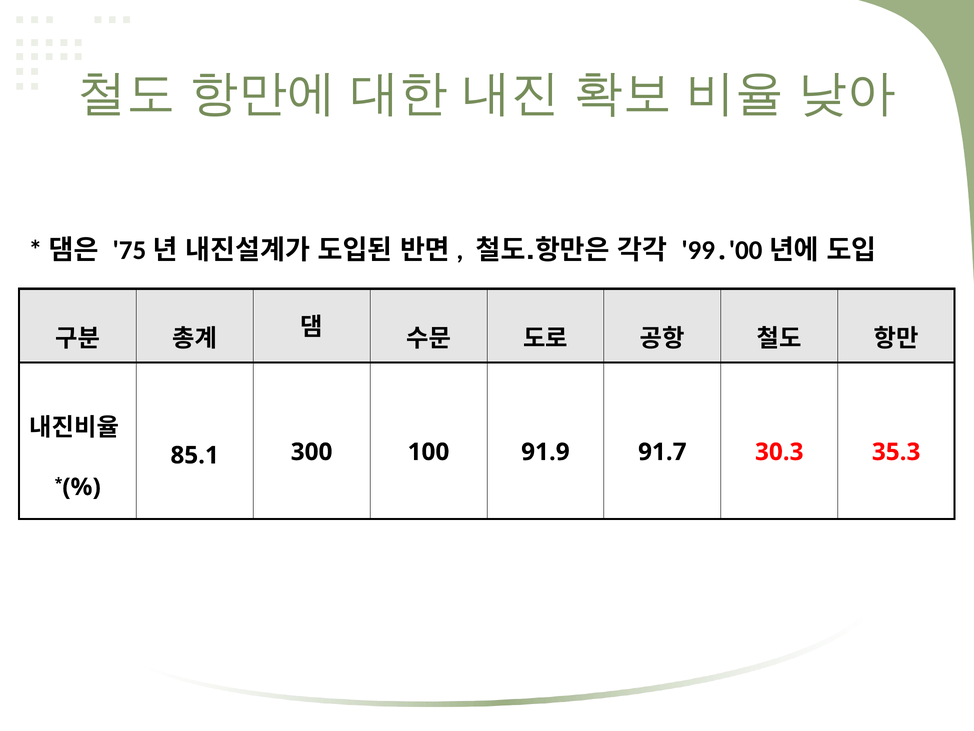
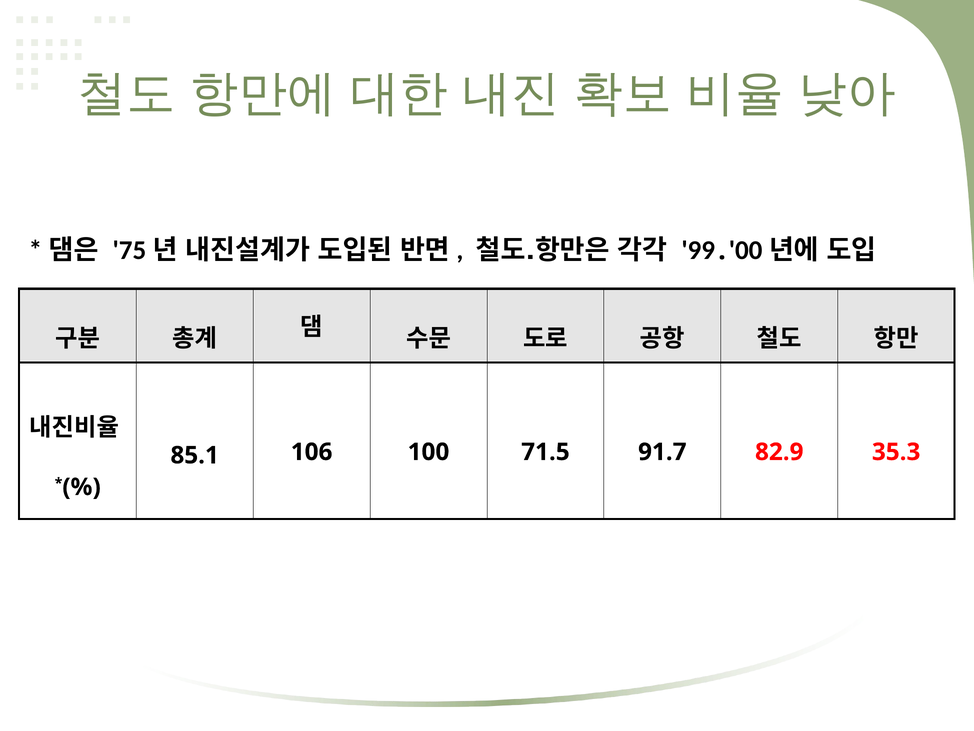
300: 300 -> 106
91.9: 91.9 -> 71.5
30.3: 30.3 -> 82.9
